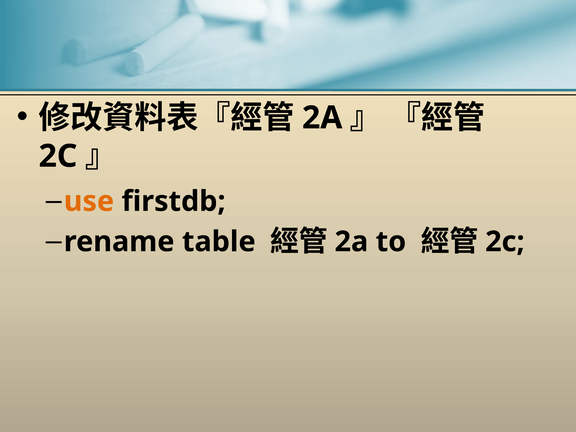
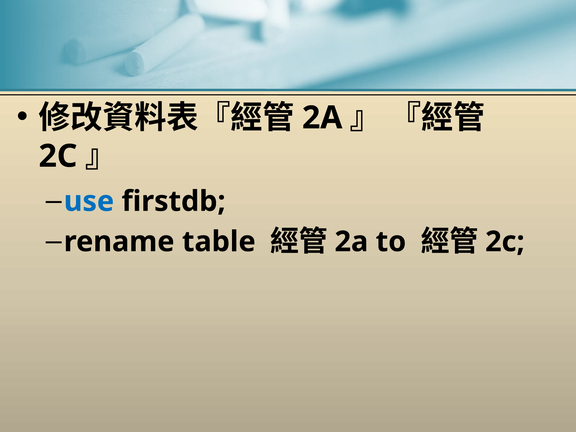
use colour: orange -> blue
